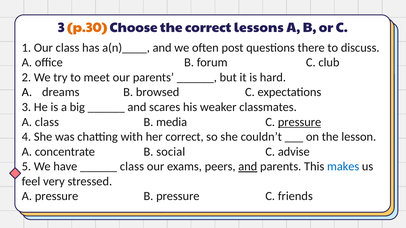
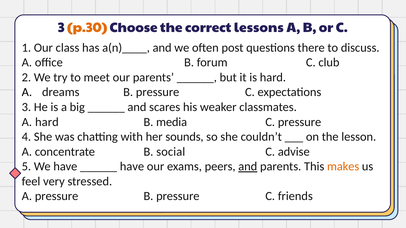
dreams B browsed: browsed -> pressure
A class: class -> hard
pressure at (300, 122) underline: present -> none
her correct: correct -> sounds
class at (132, 167): class -> have
makes colour: blue -> orange
